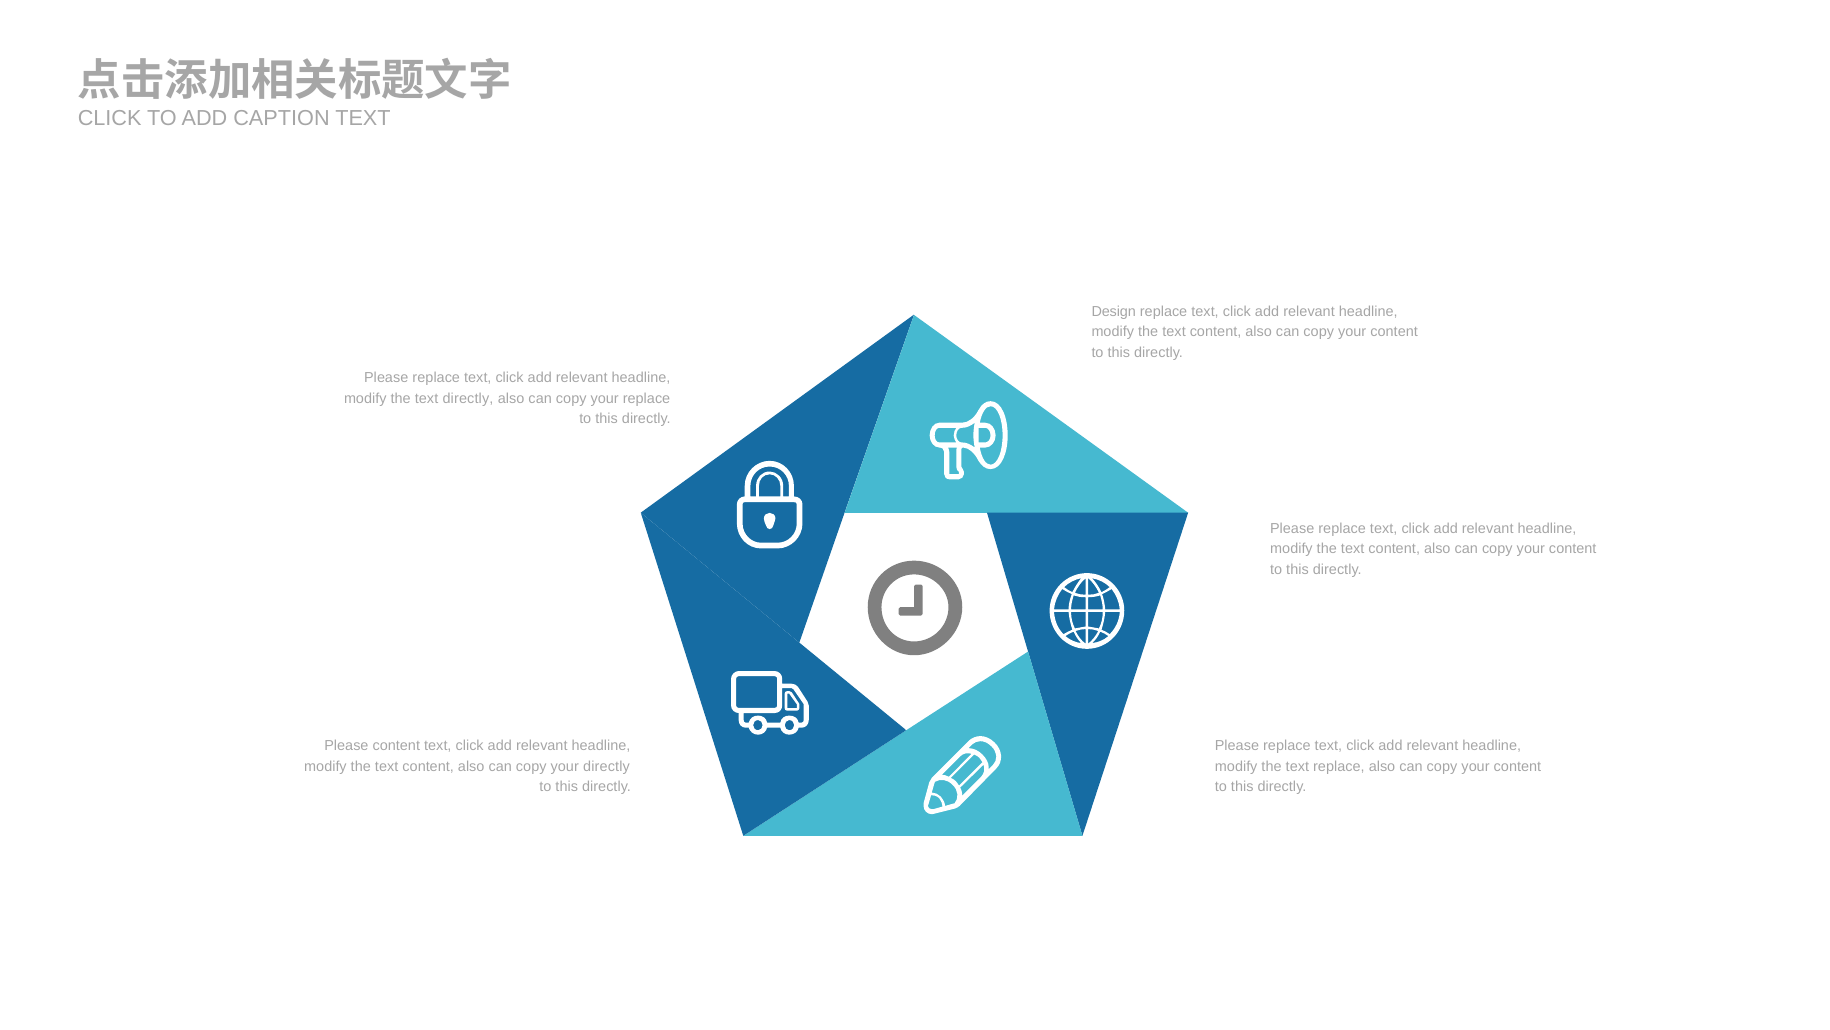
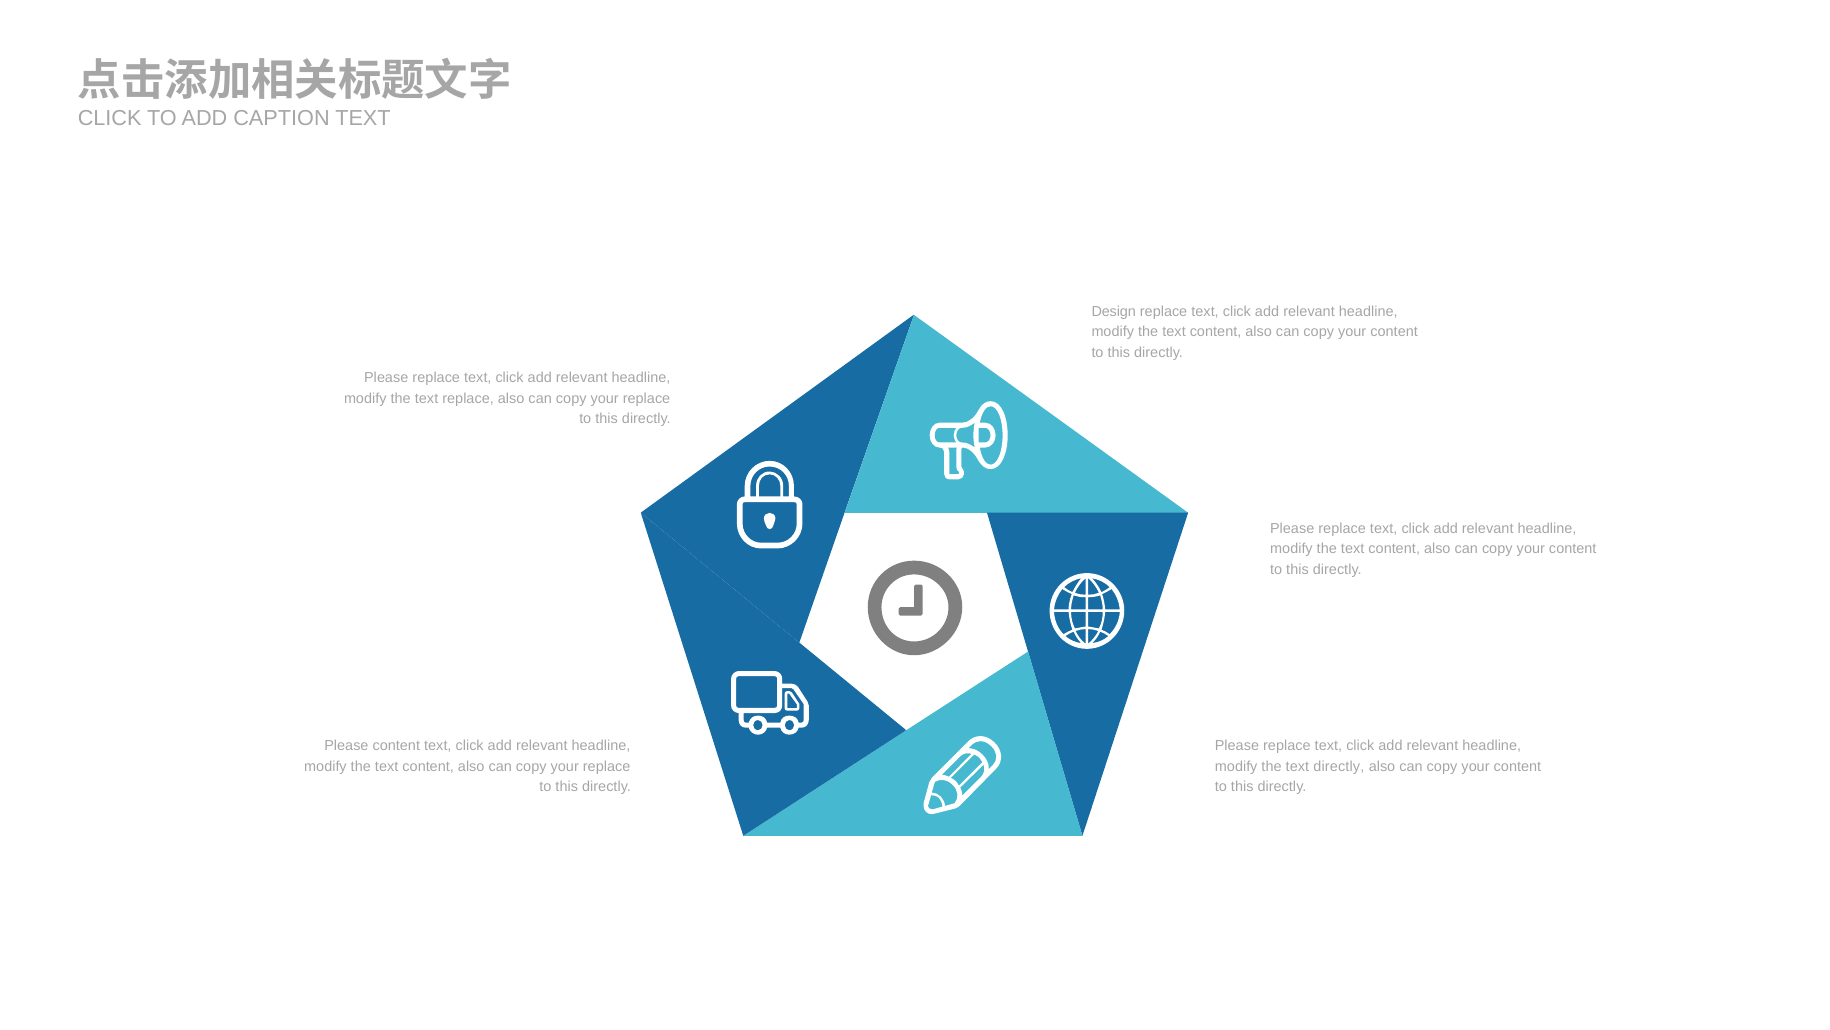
text directly: directly -> replace
directly at (607, 766): directly -> replace
text replace: replace -> directly
